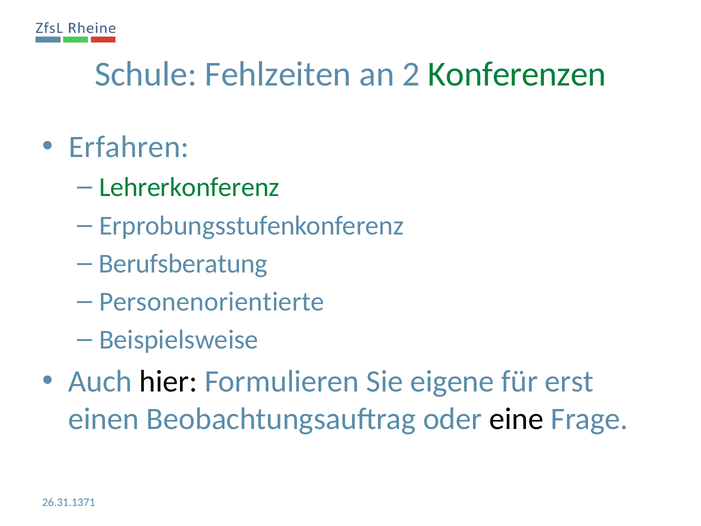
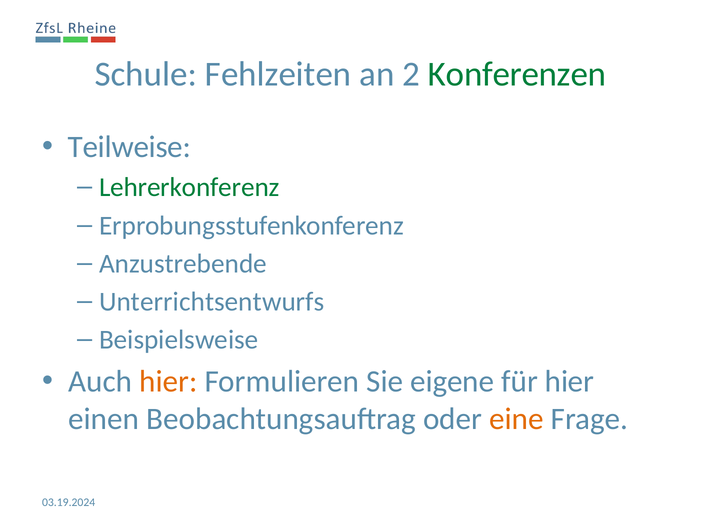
Erfahren: Erfahren -> Teilweise
Berufsberatung: Berufsberatung -> Anzustrebende
Personenorientierte: Personenorientierte -> Unterrichtsentwurfs
hier at (168, 381) colour: black -> orange
für erst: erst -> hier
eine colour: black -> orange
26.31.1371: 26.31.1371 -> 03.19.2024
